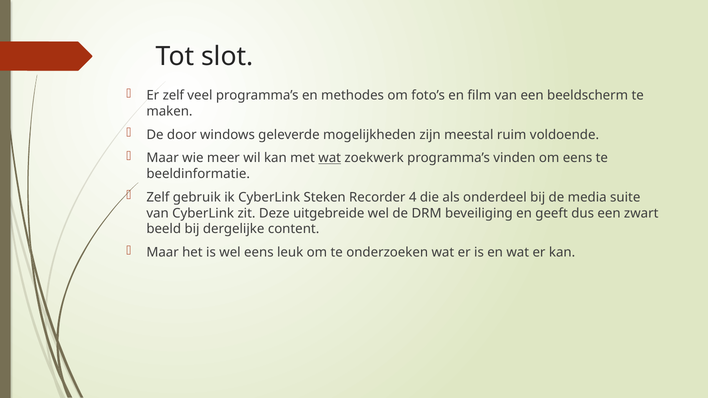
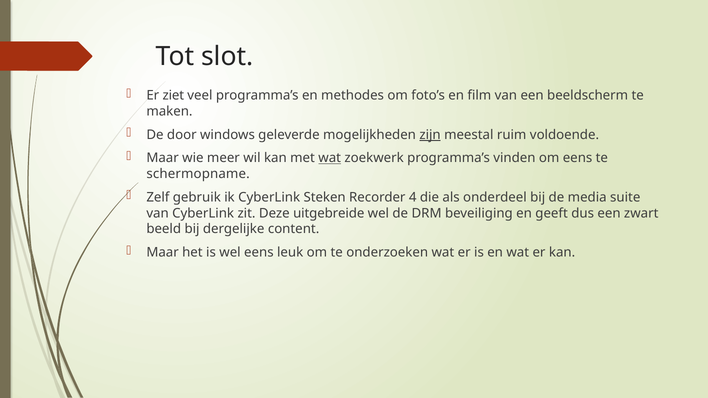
Er zelf: zelf -> ziet
zijn underline: none -> present
beeldinformatie: beeldinformatie -> schermopname
